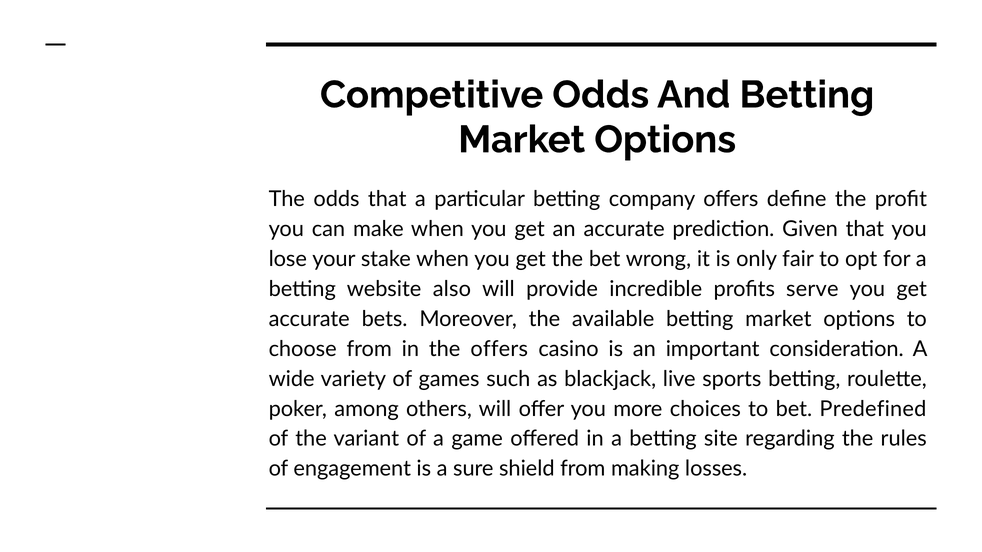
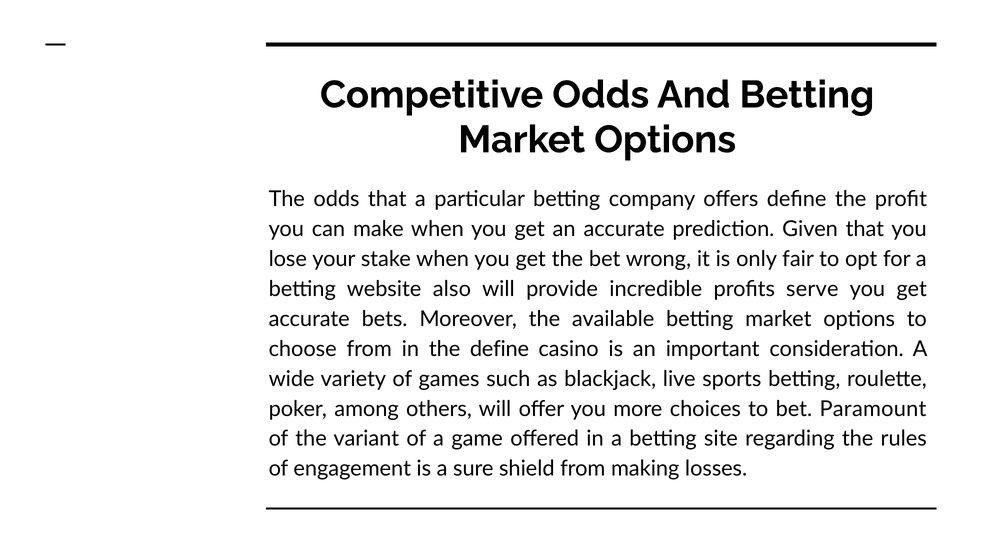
the offers: offers -> define
Predefined: Predefined -> Paramount
